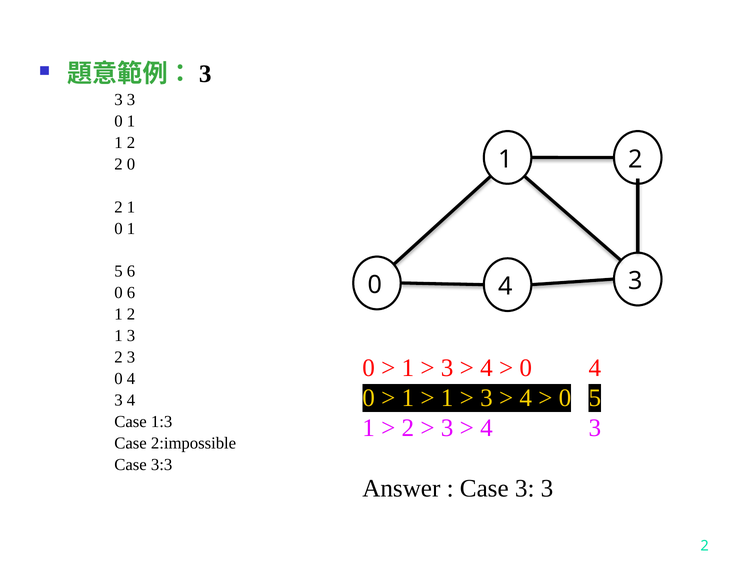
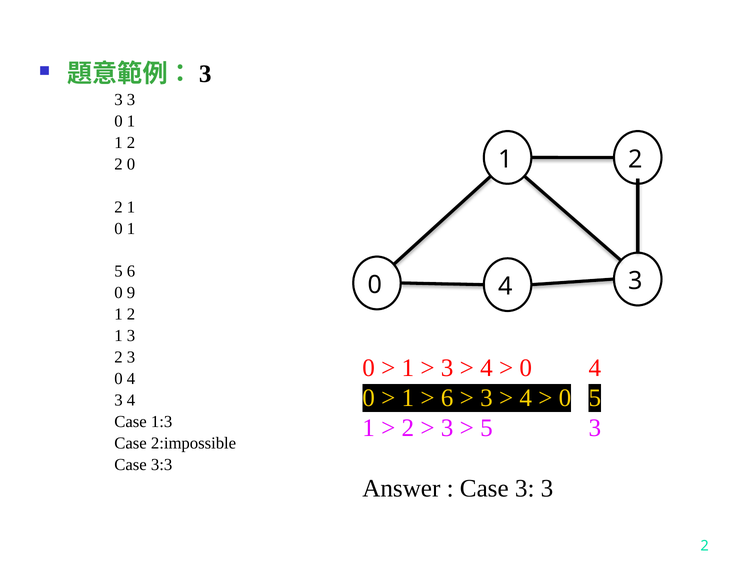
0 6: 6 -> 9
1 at (447, 398): 1 -> 6
4 at (486, 428): 4 -> 5
